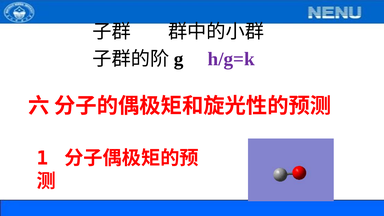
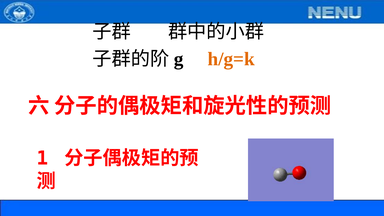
h/g=k colour: purple -> orange
